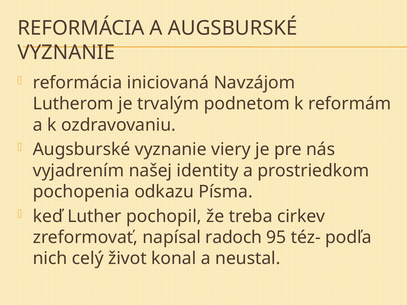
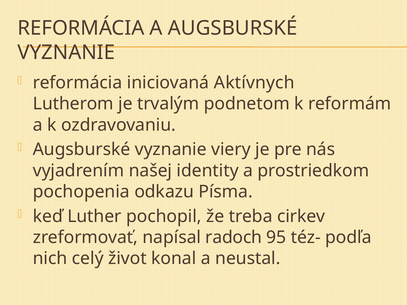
Navzájom: Navzájom -> Aktívnych
